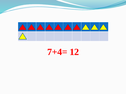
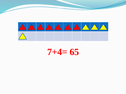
12: 12 -> 65
